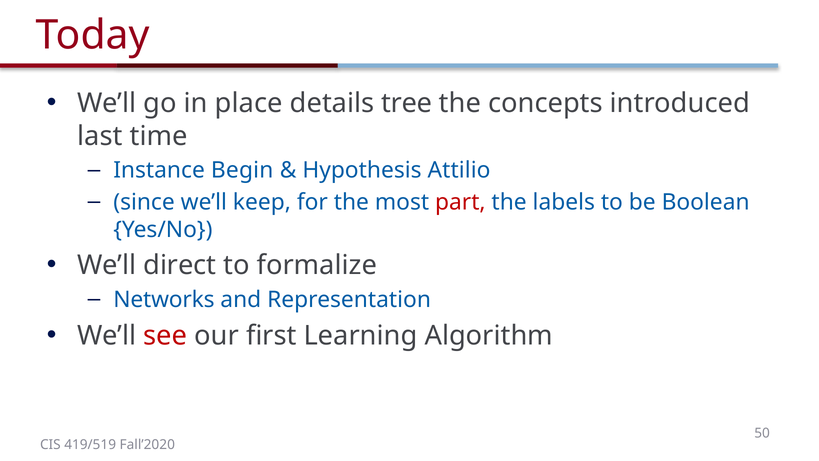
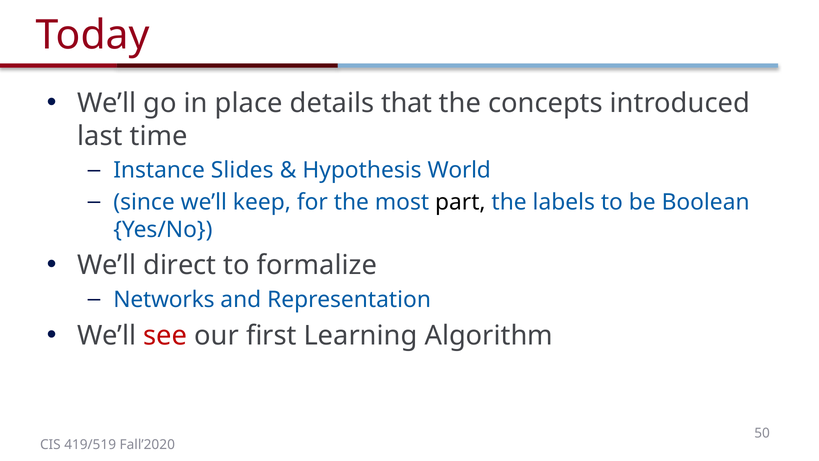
tree: tree -> that
Begin: Begin -> Slides
Attilio: Attilio -> World
part colour: red -> black
